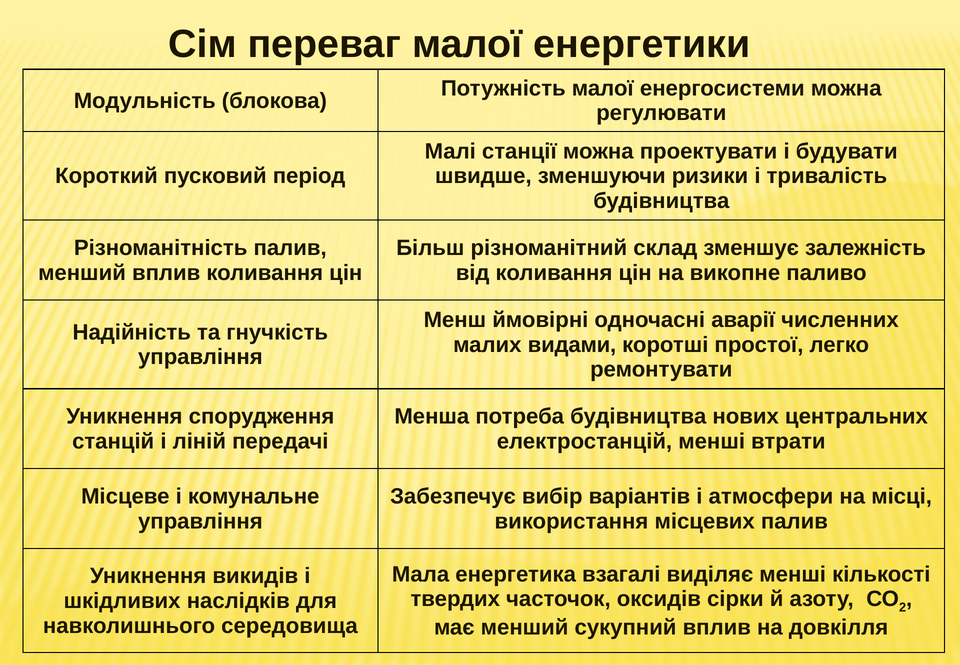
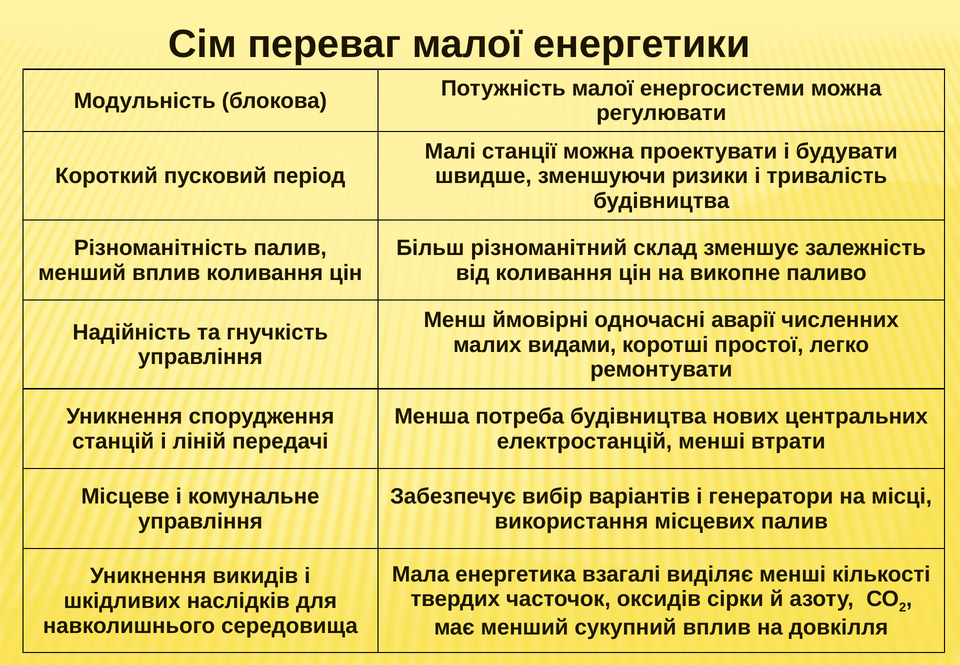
атмосфери: атмосфери -> генератори
